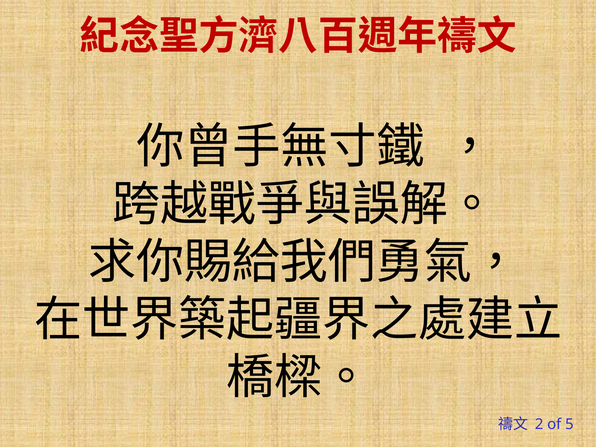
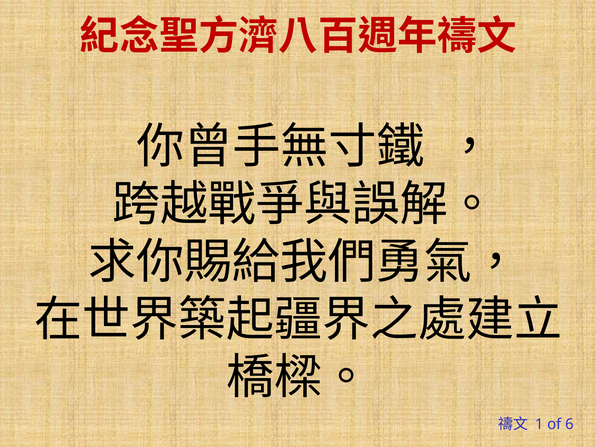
2: 2 -> 1
5: 5 -> 6
